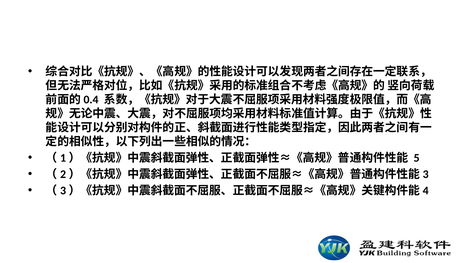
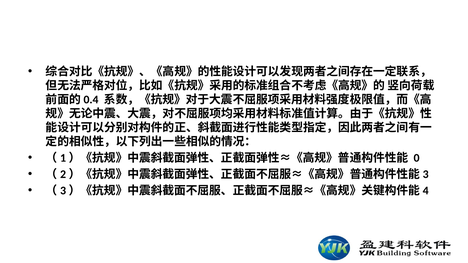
5: 5 -> 0
